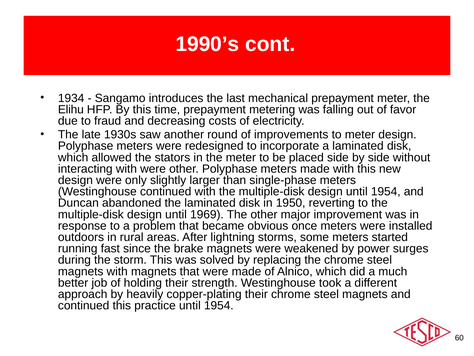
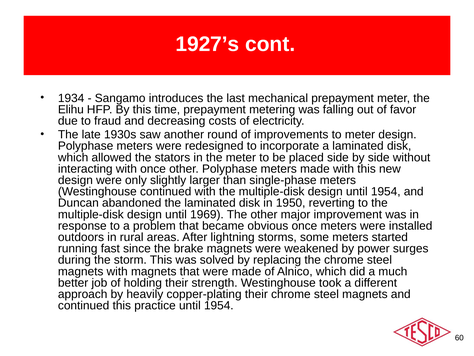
1990’s: 1990’s -> 1927’s
with were: were -> once
